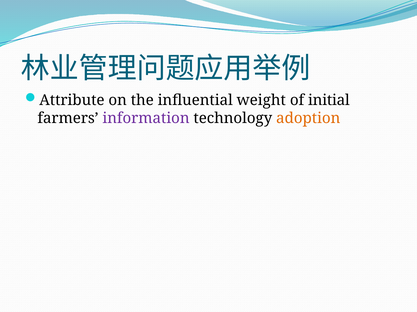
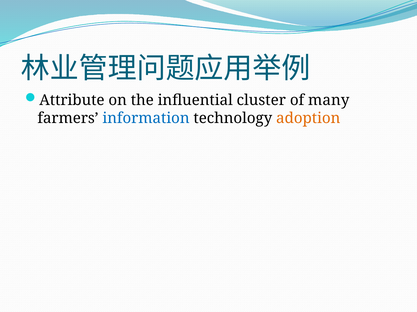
weight: weight -> cluster
initial: initial -> many
information colour: purple -> blue
